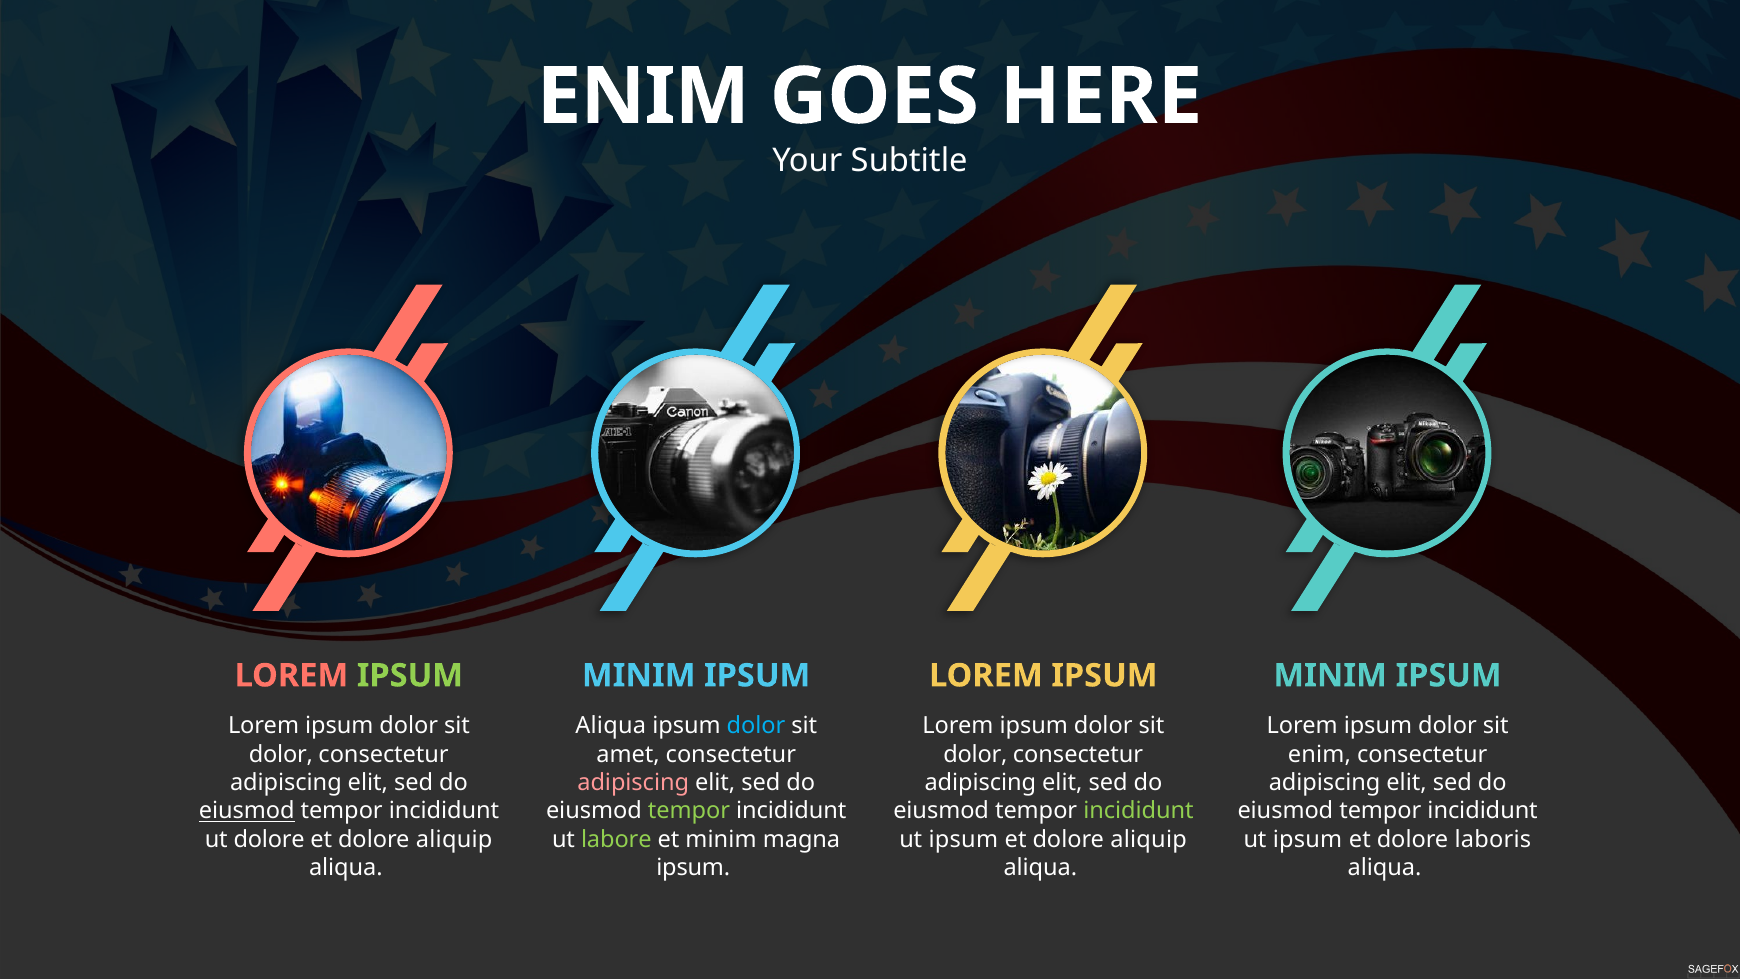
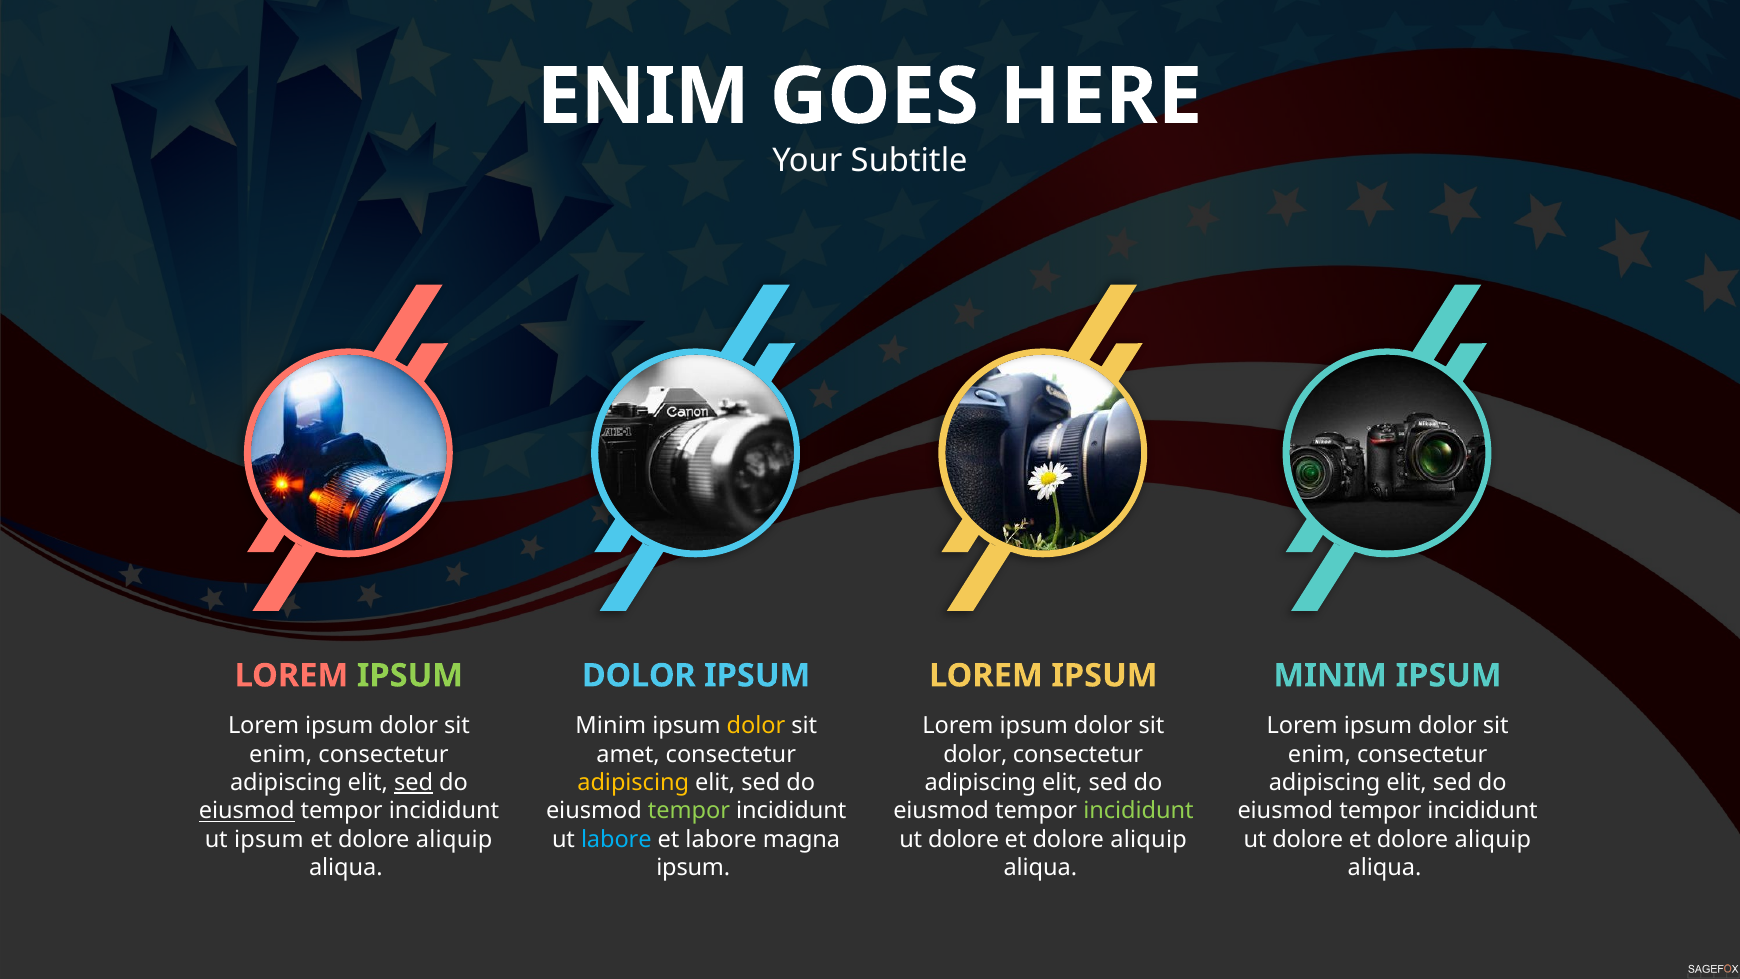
MINIM at (639, 675): MINIM -> DOLOR
Aliqua at (611, 726): Aliqua -> Minim
dolor at (756, 726) colour: light blue -> yellow
dolor at (281, 754): dolor -> enim
sed at (414, 783) underline: none -> present
adipiscing at (633, 783) colour: pink -> yellow
ut dolore: dolore -> ipsum
labore at (616, 839) colour: light green -> light blue
et minim: minim -> labore
ipsum at (963, 839): ipsum -> dolore
ipsum at (1308, 839): ipsum -> dolore
laboris at (1493, 839): laboris -> aliquip
